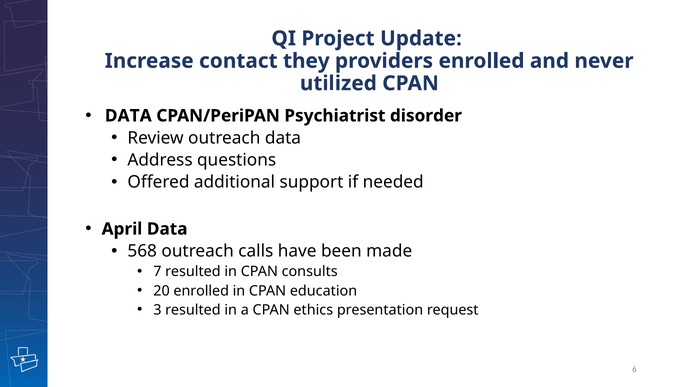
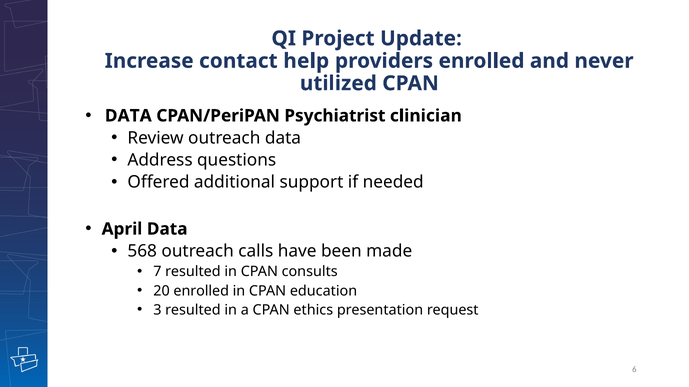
they: they -> help
disorder: disorder -> clinician
